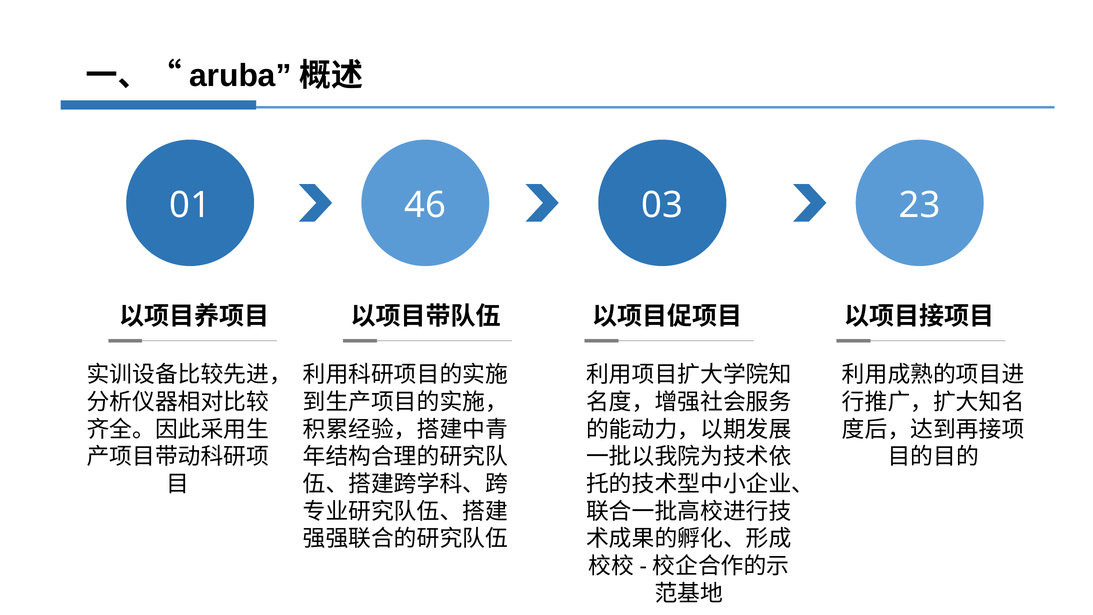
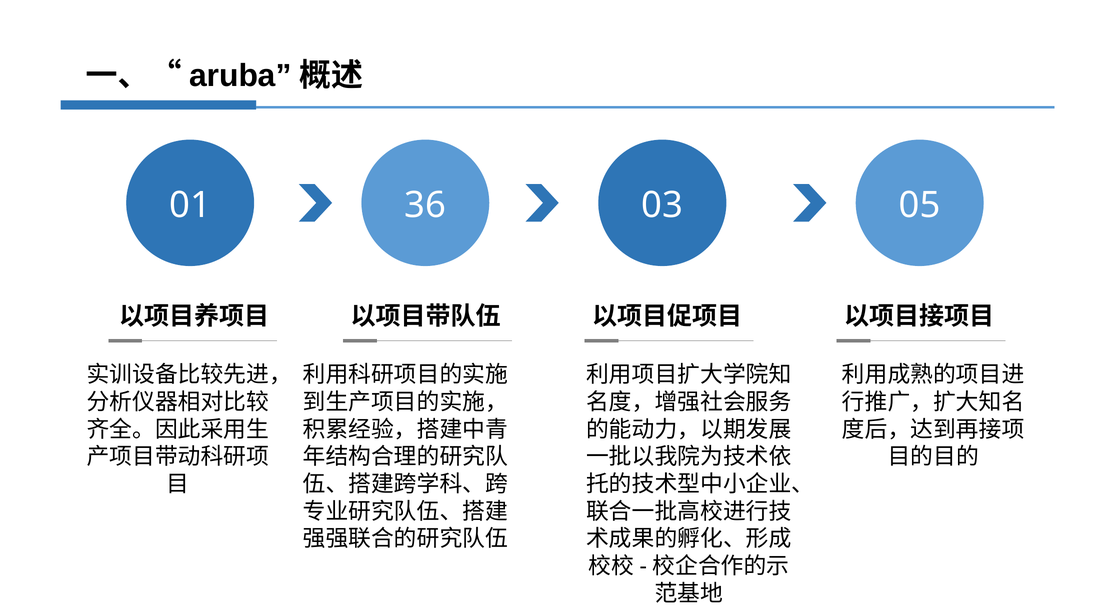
46: 46 -> 36
23: 23 -> 05
